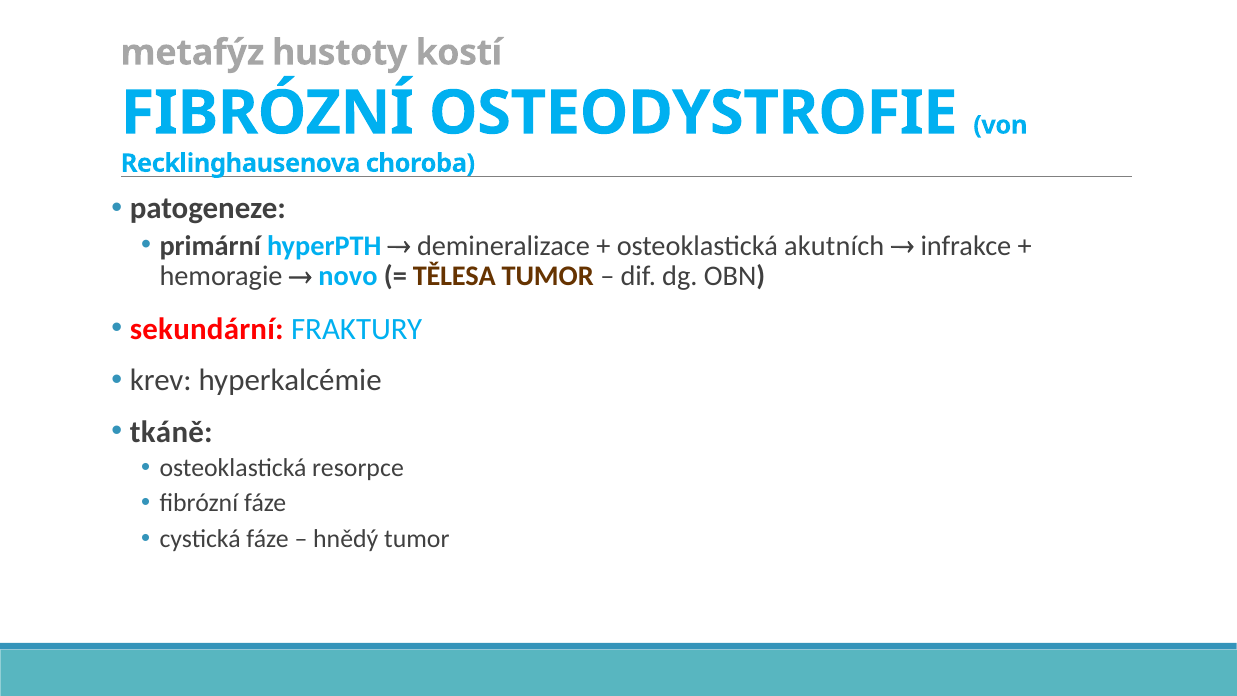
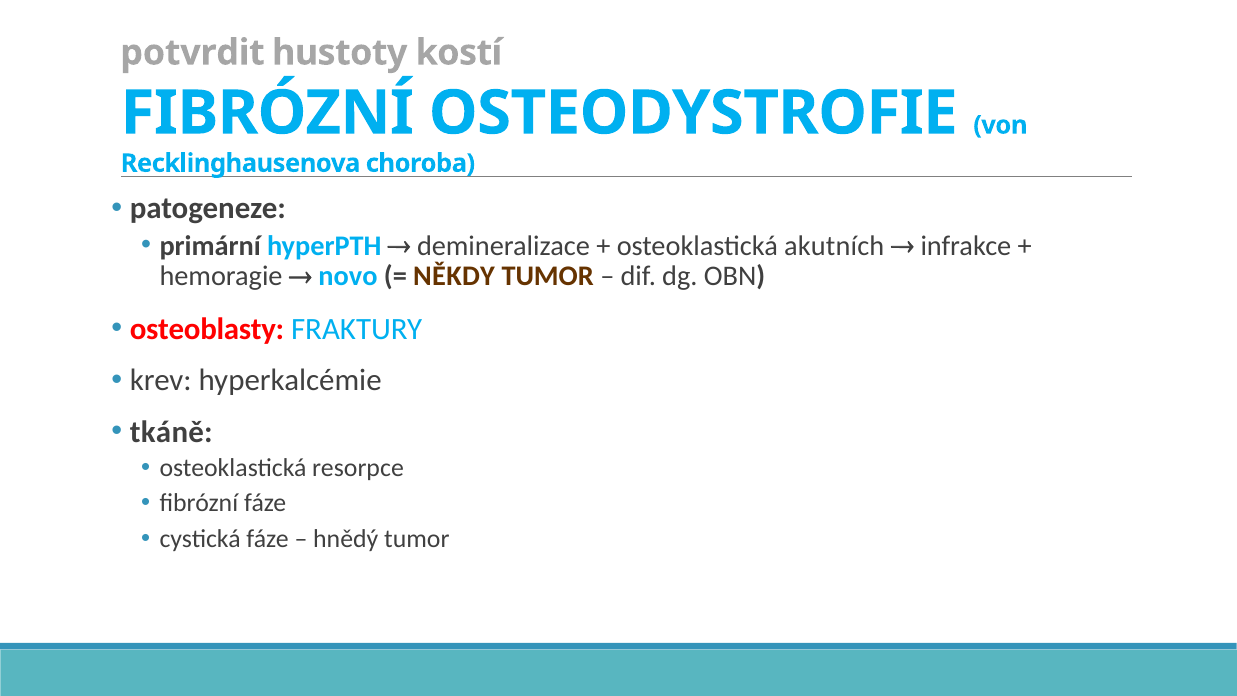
metafýz: metafýz -> potvrdit
TĚLESA: TĚLESA -> NĚKDY
sekundární: sekundární -> osteoblasty
